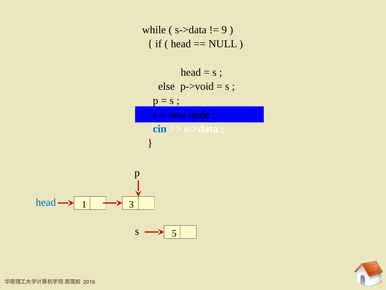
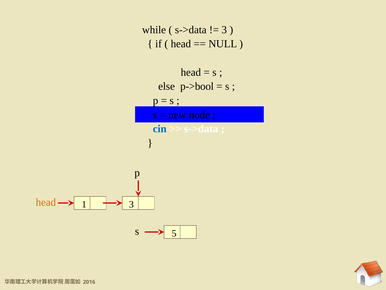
9 at (224, 30): 9 -> 3
p->void: p->void -> p->bool
head at (46, 202) colour: blue -> orange
